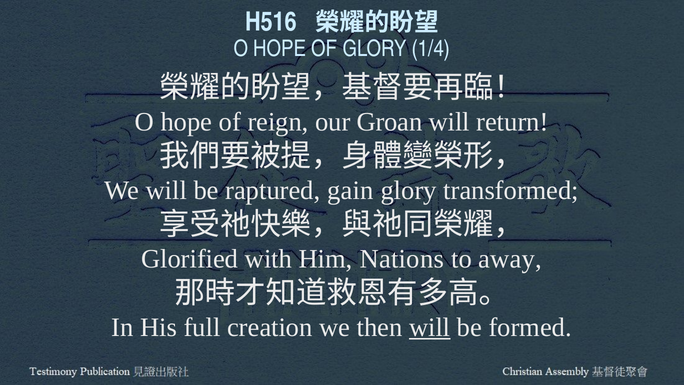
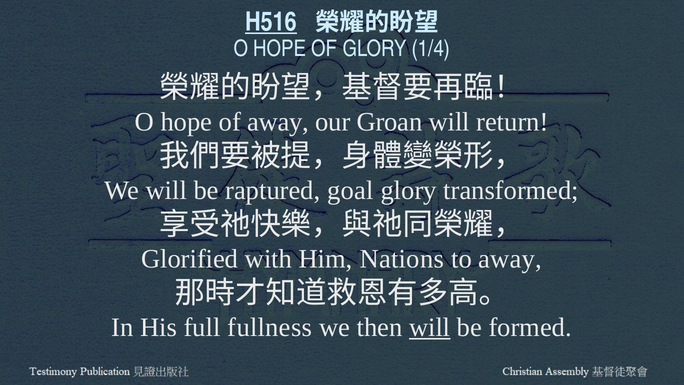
H516 underline: none -> present
of reign: reign -> away
gain: gain -> goal
creation: creation -> fullness
